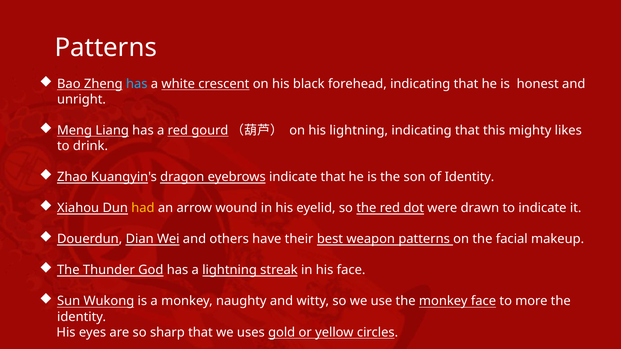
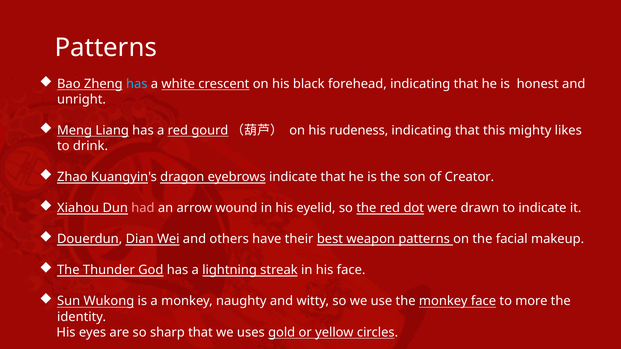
his lightning: lightning -> rudeness
of Identity: Identity -> Creator
had colour: yellow -> pink
